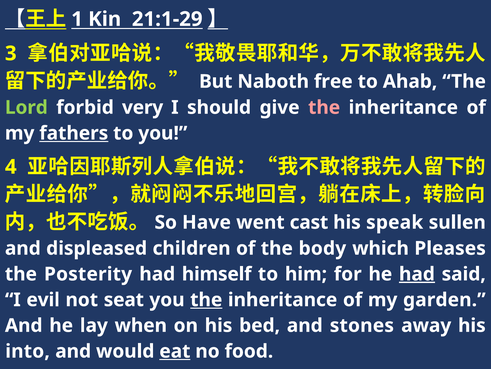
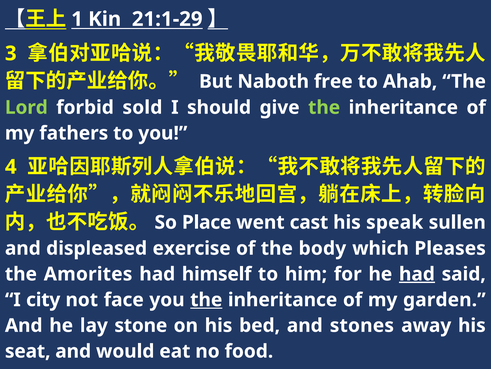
very: very -> sold
the at (324, 107) colour: pink -> light green
fathers underline: present -> none
Have: Have -> Place
children: children -> exercise
Posterity: Posterity -> Amorites
evil: evil -> city
seat: seat -> face
when: when -> stone
into: into -> seat
eat underline: present -> none
